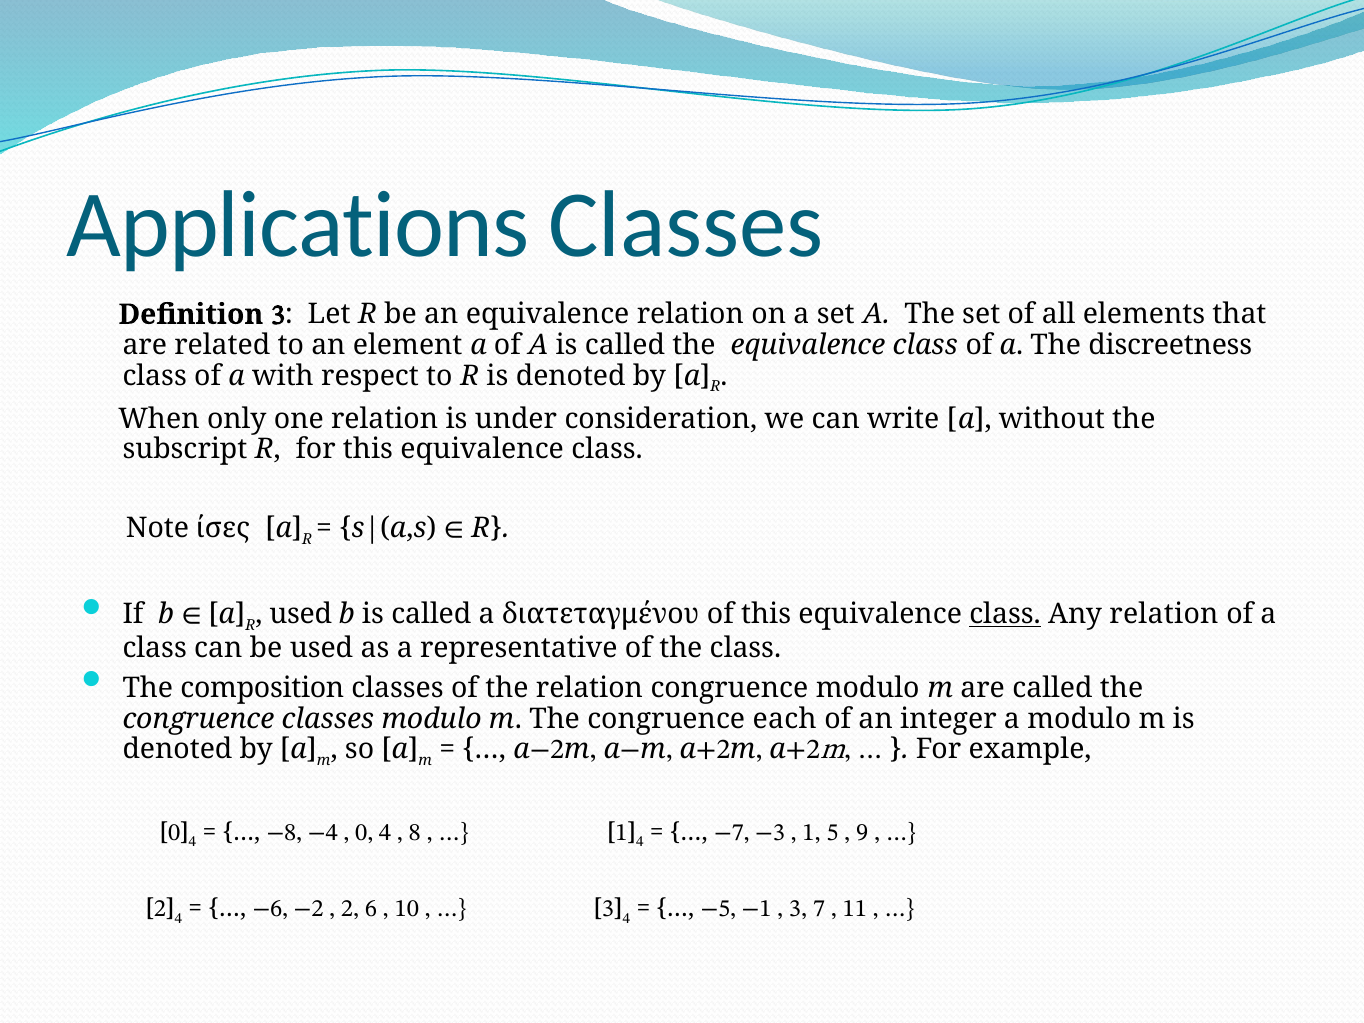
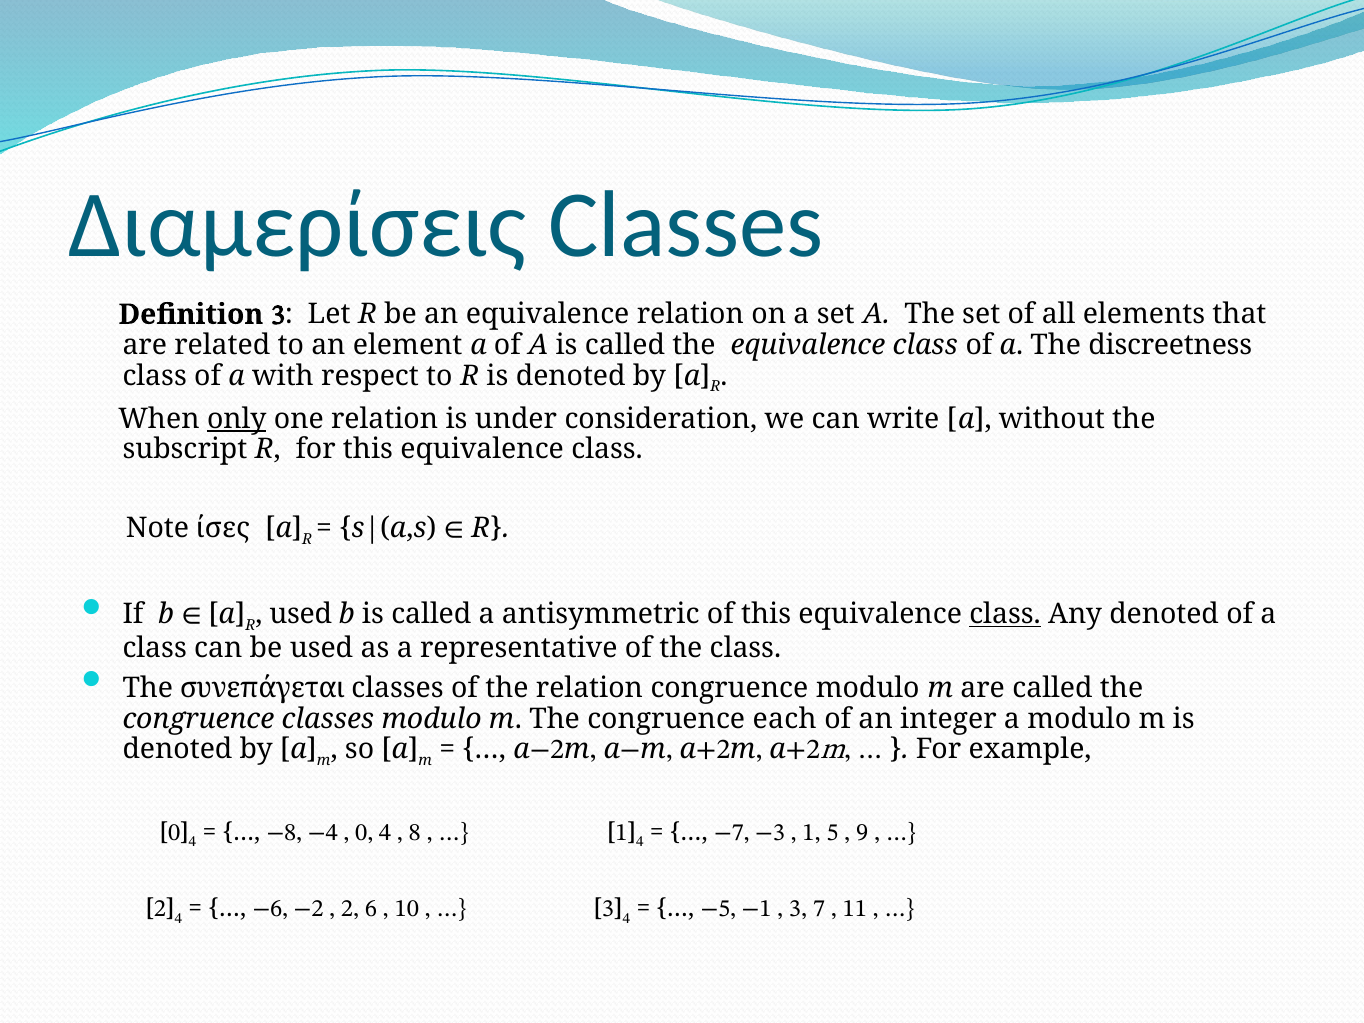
Applications: Applications -> Διαμερίσεις
only underline: none -> present
διατεταγμένου: διατεταγμένου -> antisymmetric
Any relation: relation -> denoted
composition: composition -> συνεπάγεται
